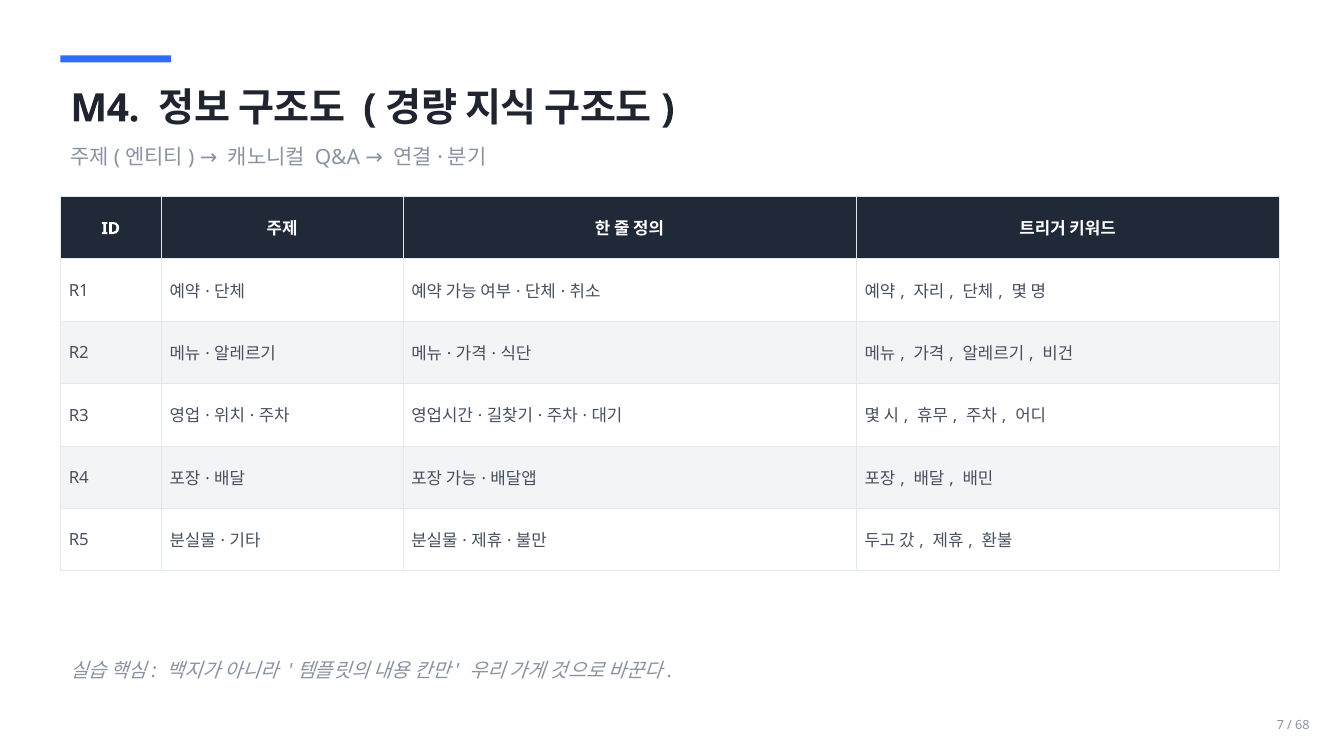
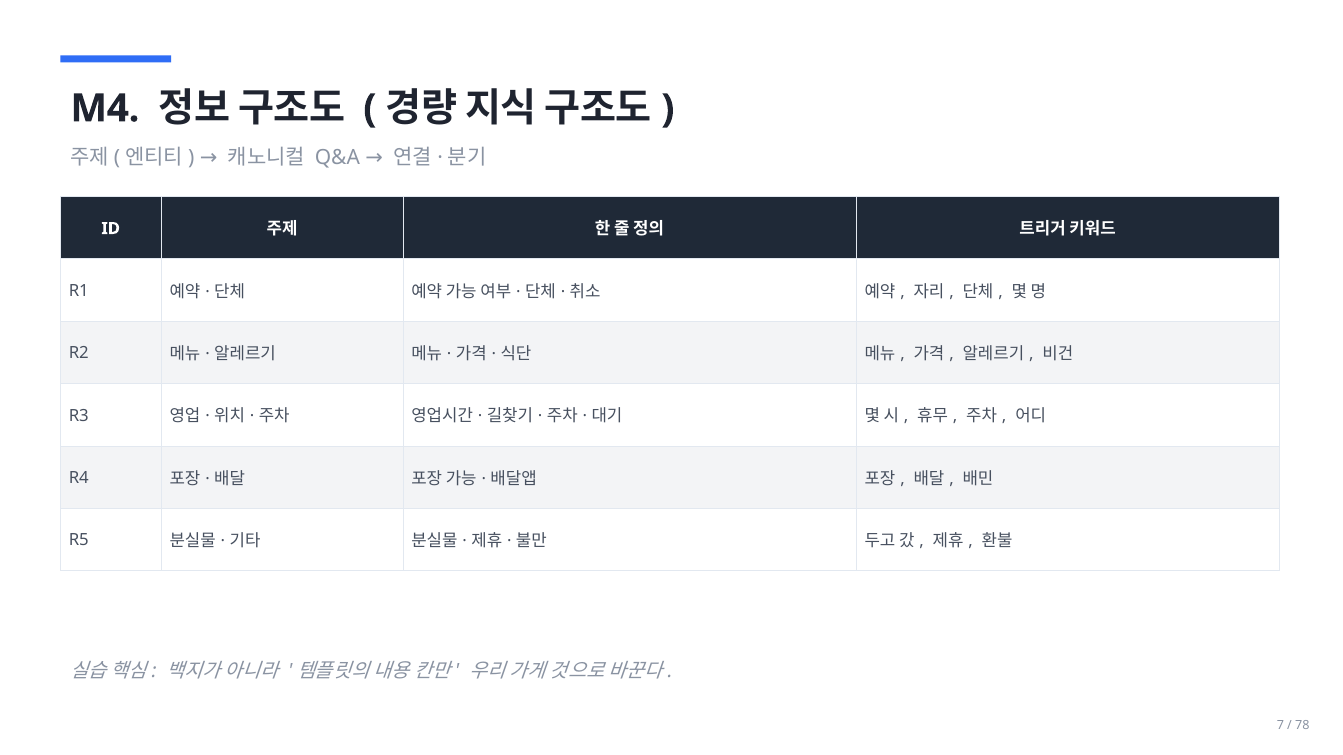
68: 68 -> 78
